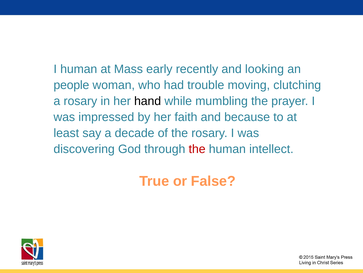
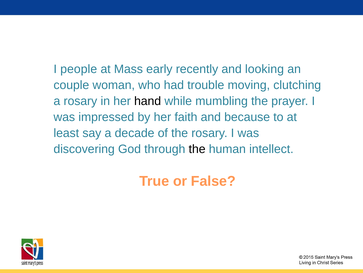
I human: human -> people
people: people -> couple
the at (197, 149) colour: red -> black
